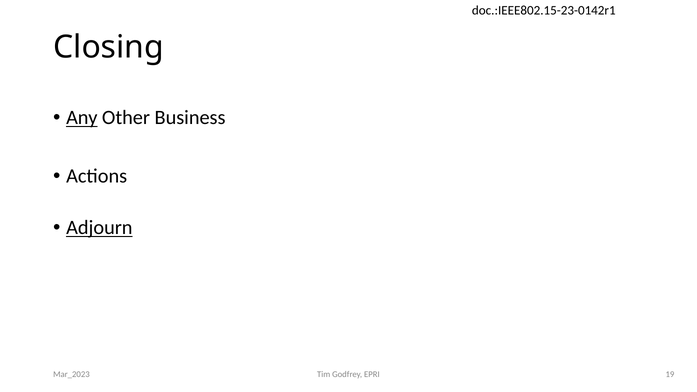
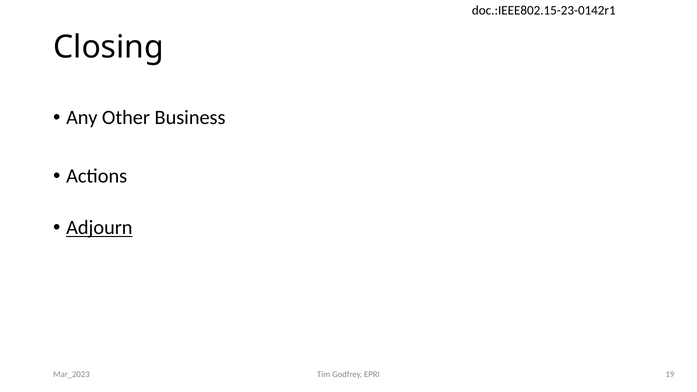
Any underline: present -> none
